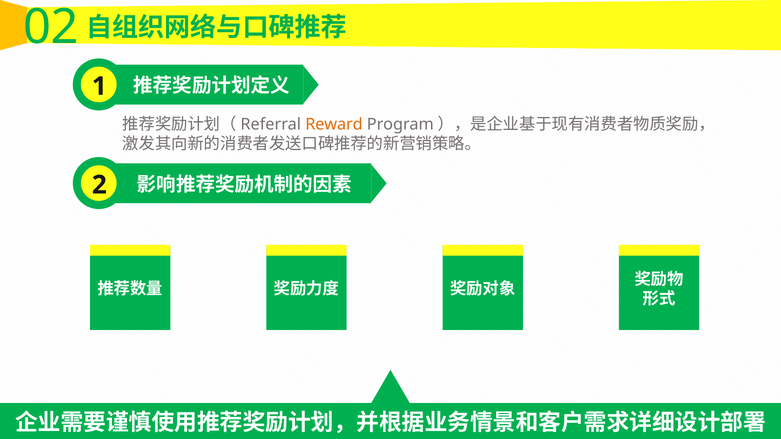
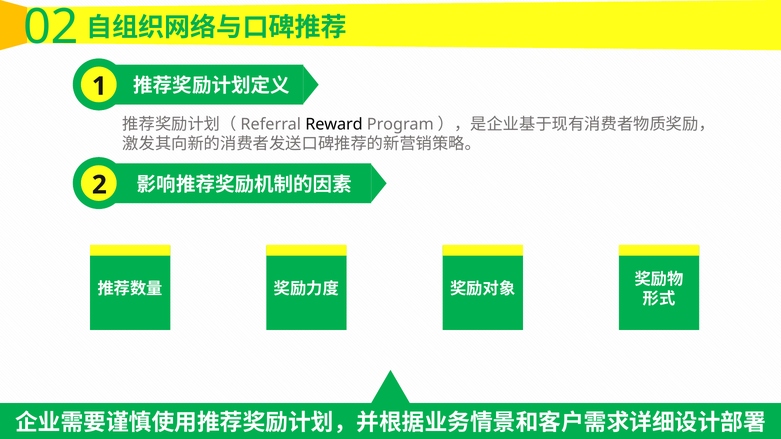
Reward colour: orange -> black
